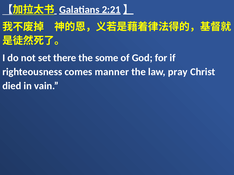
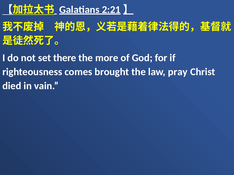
some: some -> more
manner: manner -> brought
